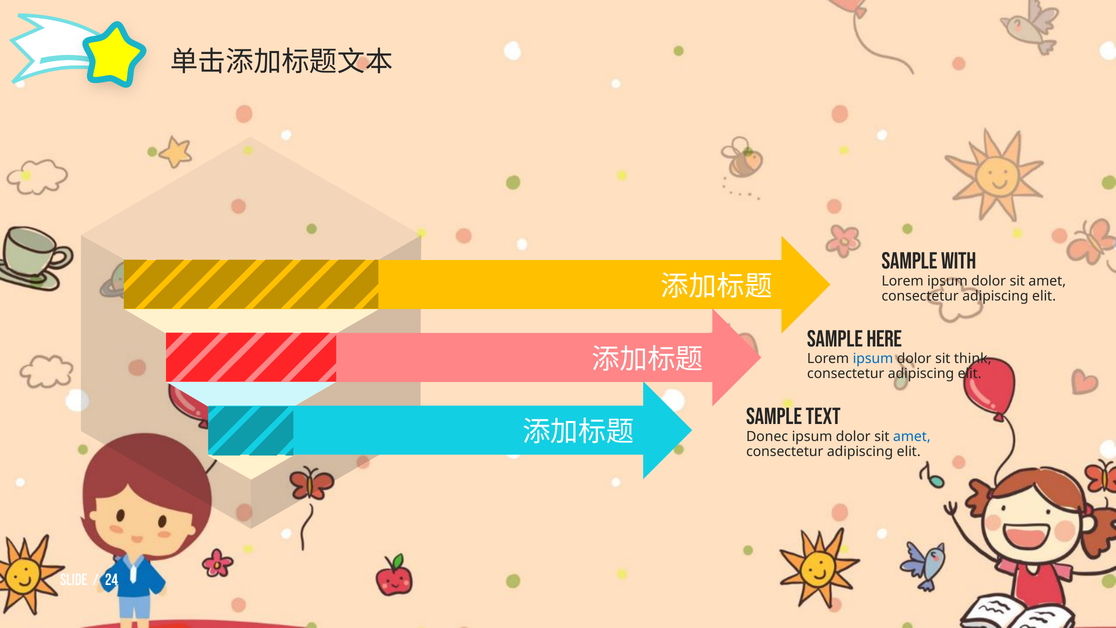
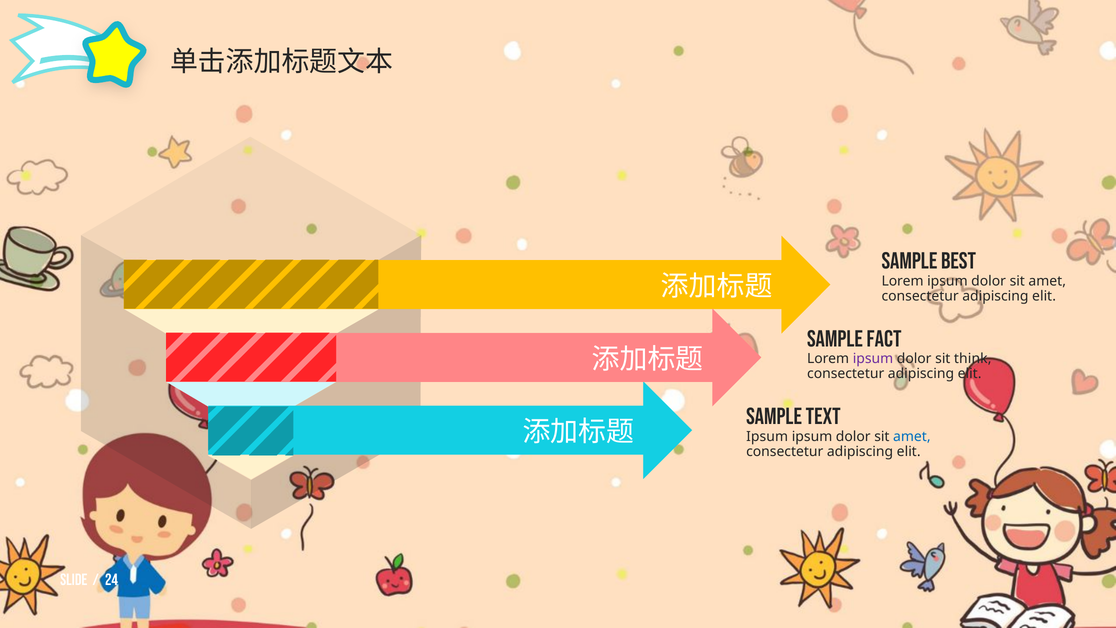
With: With -> Best
Here: Here -> Fact
ipsum at (873, 359) colour: blue -> purple
Donec at (767, 436): Donec -> Ipsum
